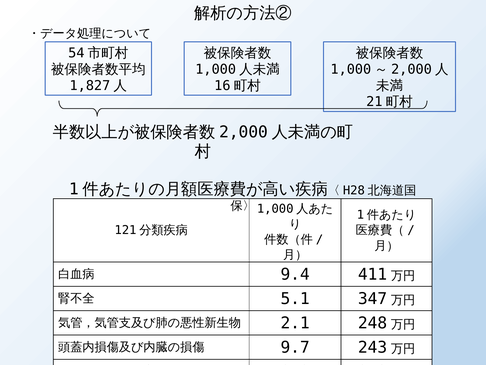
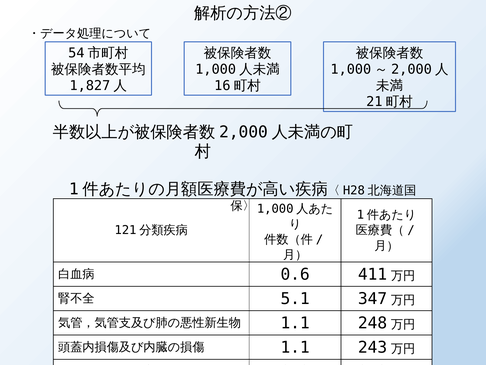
9.4: 9.4 -> 0.6
2.1 at (295, 323): 2.1 -> 1.1
9.7 at (295, 347): 9.7 -> 1.1
